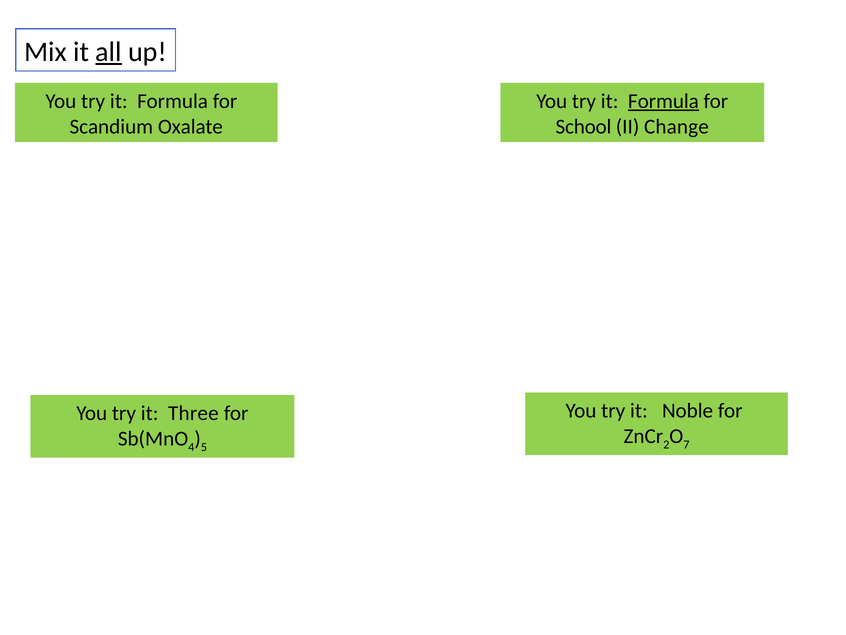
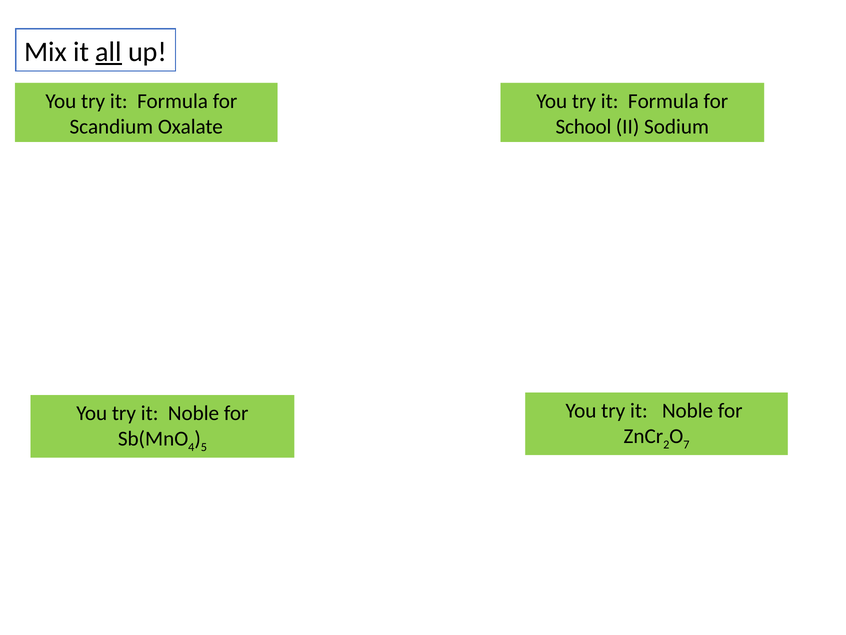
Formula at (663, 101) underline: present -> none
Change: Change -> Sodium
Three at (193, 413): Three -> Noble
